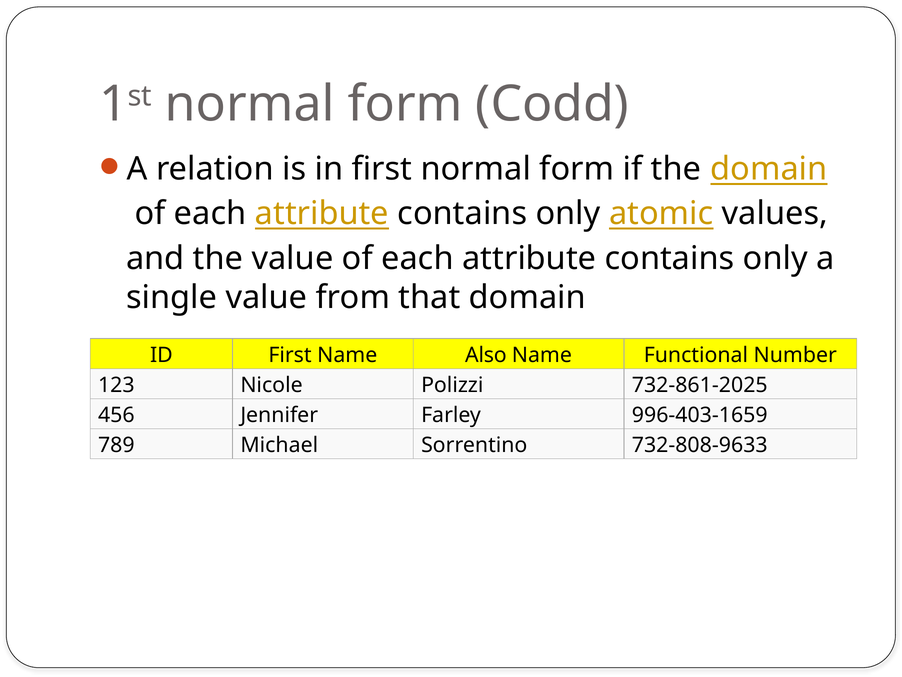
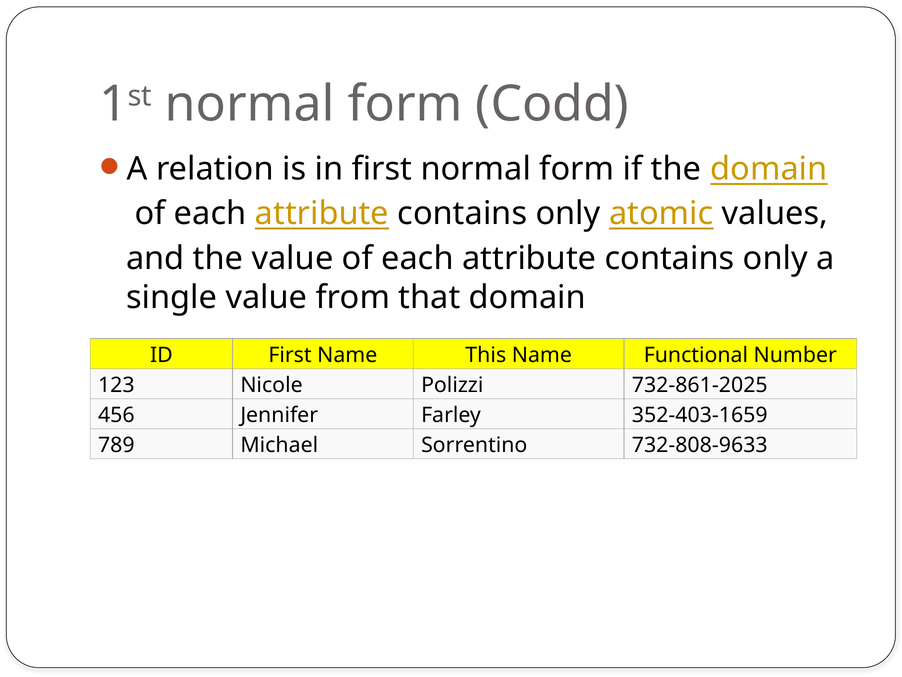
Also: Also -> This
996-403-1659: 996-403-1659 -> 352-403-1659
